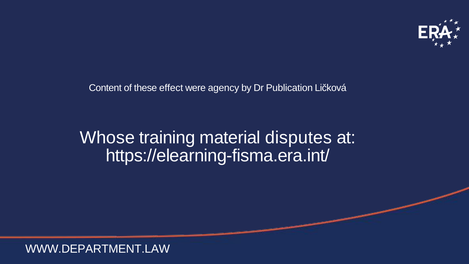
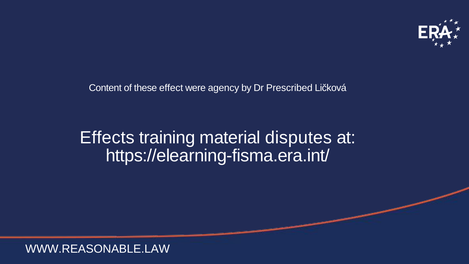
Publication: Publication -> Prescribed
Whose: Whose -> Effects
WWW.DEPARTMENT.LAW: WWW.DEPARTMENT.LAW -> WWW.REASONABLE.LAW
